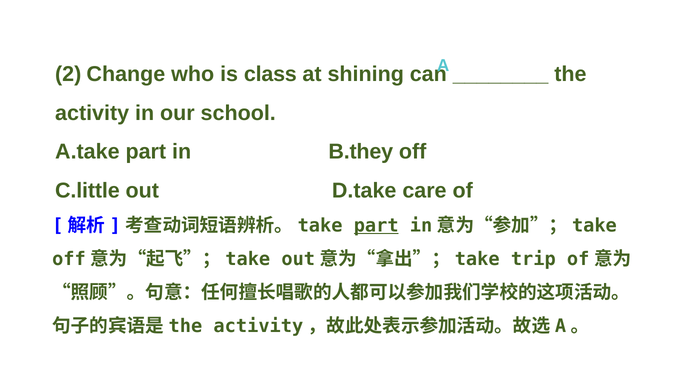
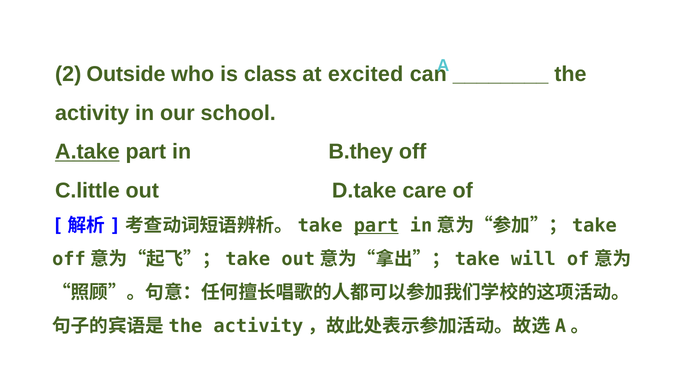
Change: Change -> Outside
shining: shining -> excited
A.take underline: none -> present
trip: trip -> will
